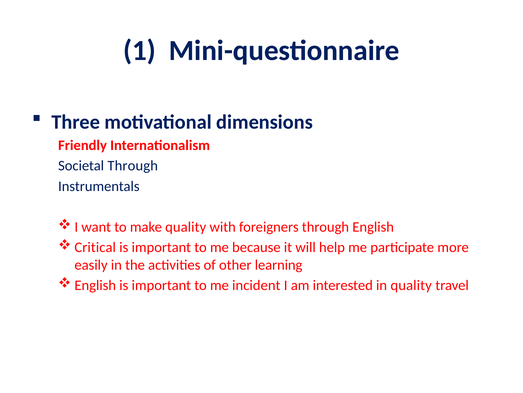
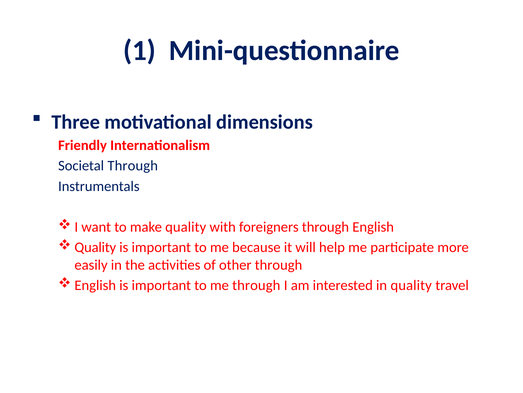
Critical at (95, 247): Critical -> Quality
other learning: learning -> through
me incident: incident -> through
